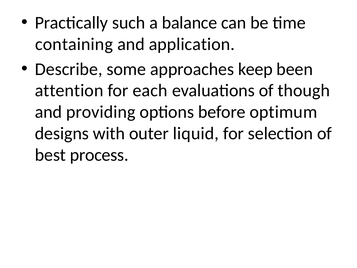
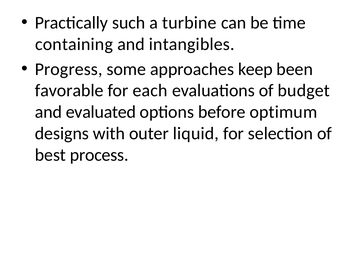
balance: balance -> turbine
application: application -> intangibles
Describe: Describe -> Progress
attention: attention -> favorable
though: though -> budget
providing: providing -> evaluated
